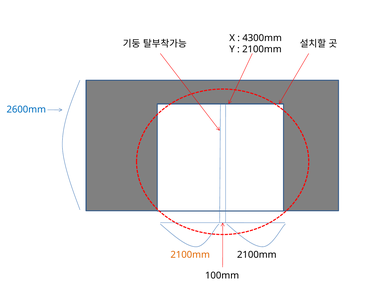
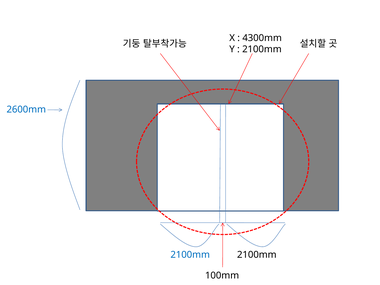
2100mm at (190, 255) colour: orange -> blue
